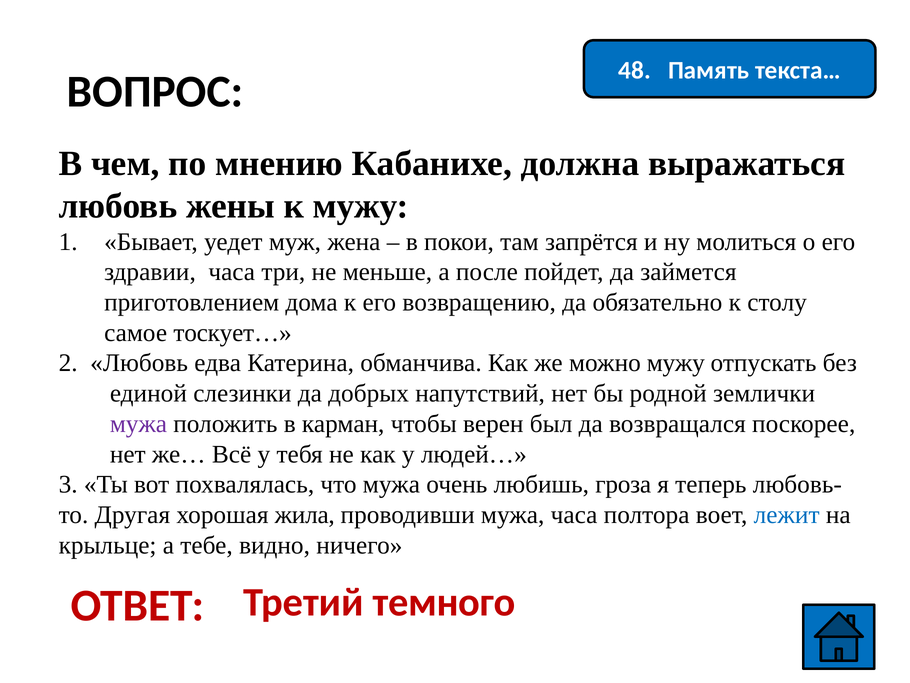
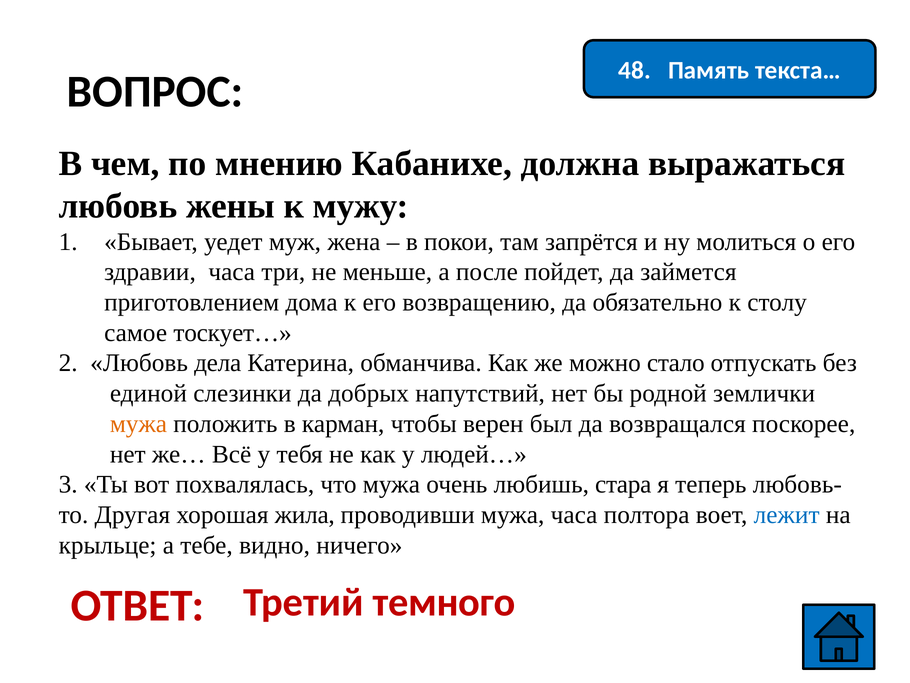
едва: едва -> дела
можно мужу: мужу -> стало
мужа at (138, 424) colour: purple -> orange
гроза: гроза -> стара
